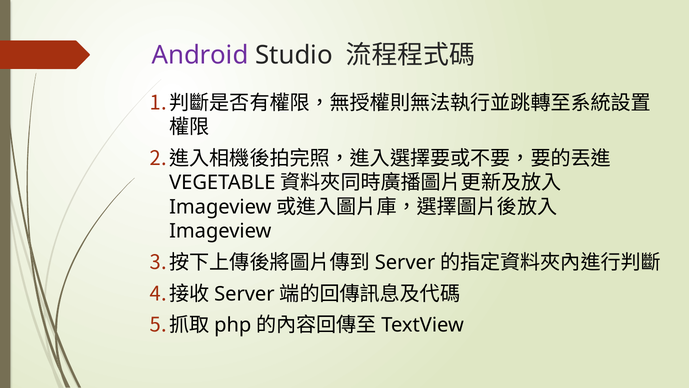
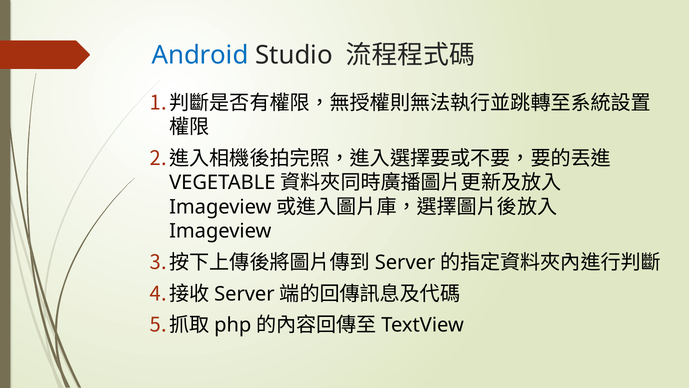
Android colour: purple -> blue
